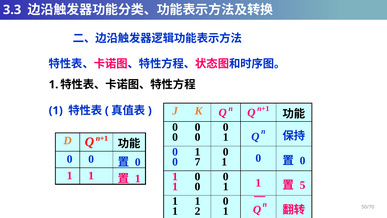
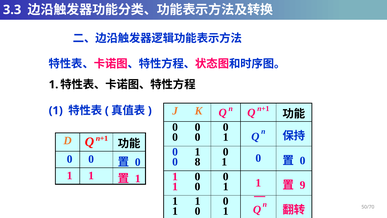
7: 7 -> 8
5: 5 -> 9
2 at (198, 211): 2 -> 0
